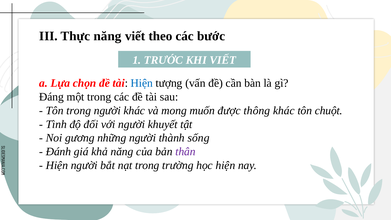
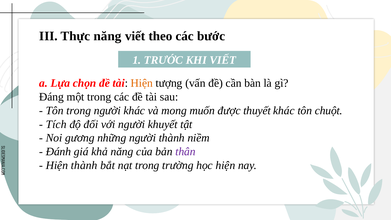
Hiện at (142, 83) colour: blue -> orange
thông: thông -> thuyết
Tình: Tình -> Tích
sống: sống -> niềm
Hiện người: người -> thành
